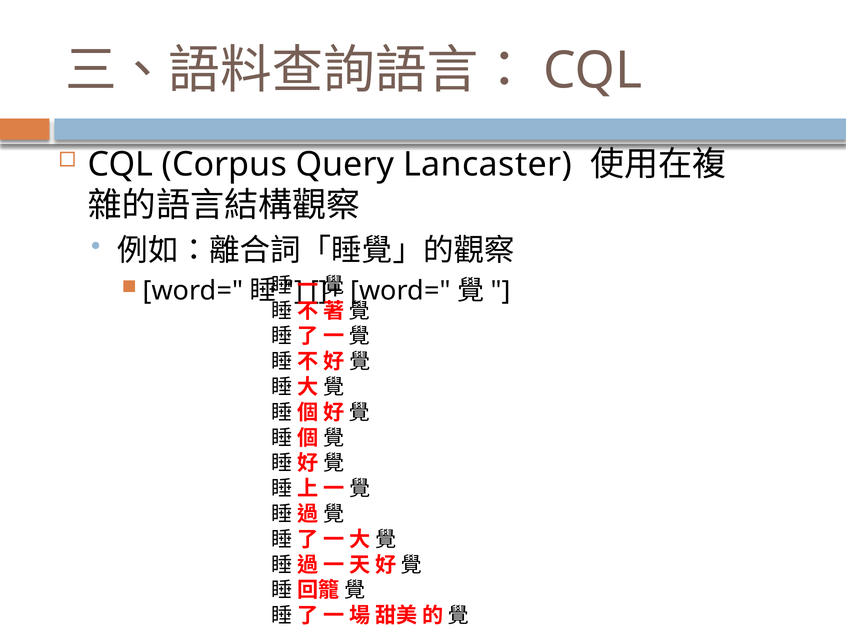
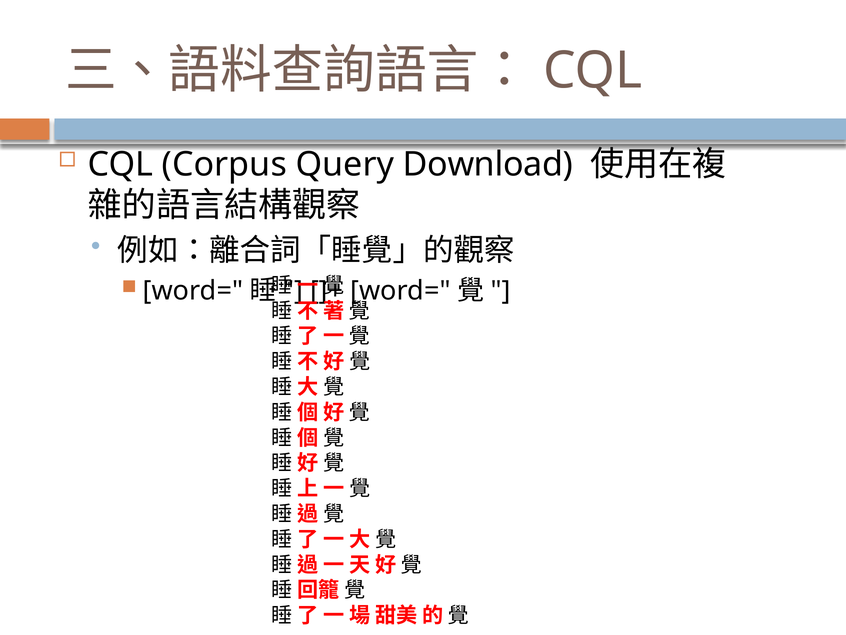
Lancaster: Lancaster -> Download
